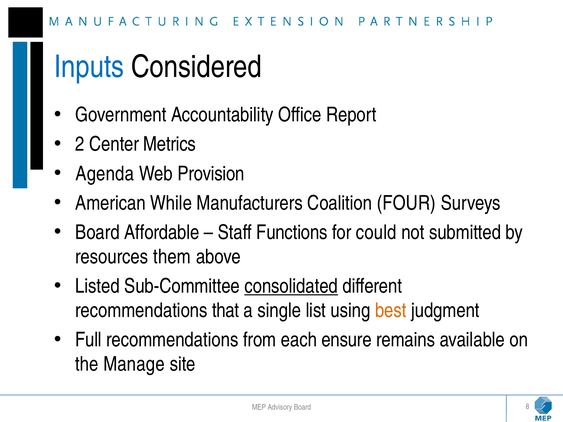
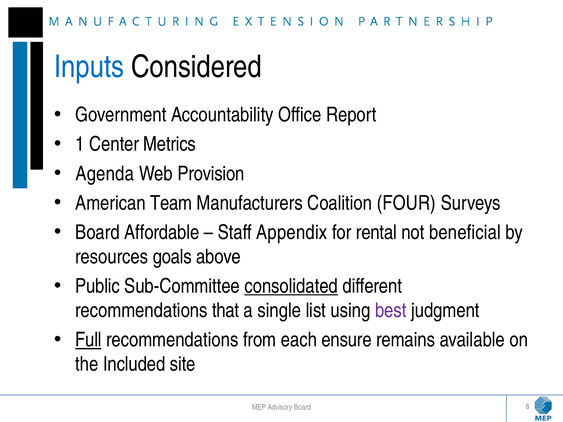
2: 2 -> 1
While: While -> Team
Functions: Functions -> Appendix
could: could -> rental
submitted: submitted -> beneficial
them: them -> goals
Listed: Listed -> Public
best colour: orange -> purple
Full underline: none -> present
Manage: Manage -> Included
